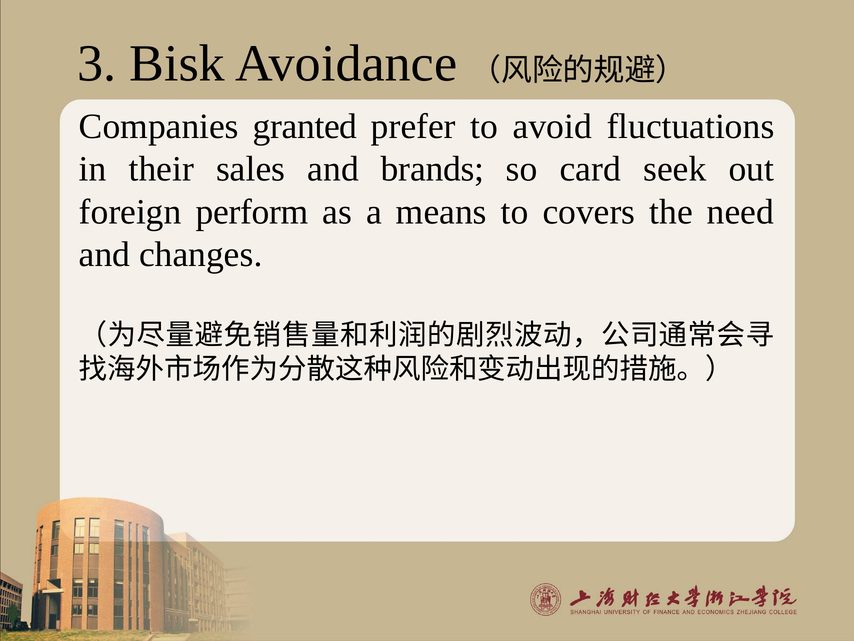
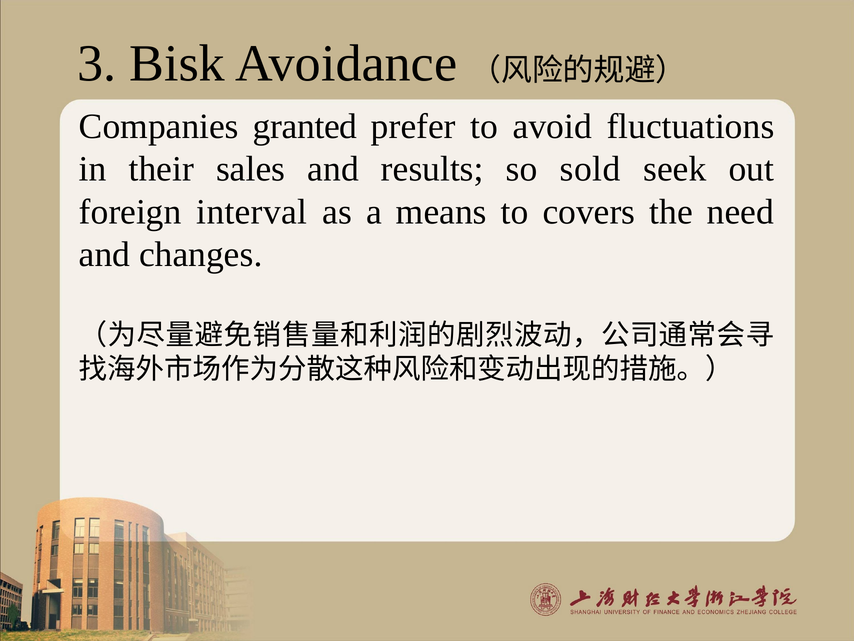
brands: brands -> results
card: card -> sold
perform: perform -> interval
